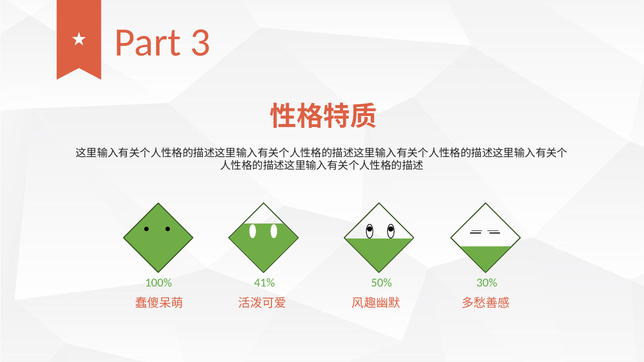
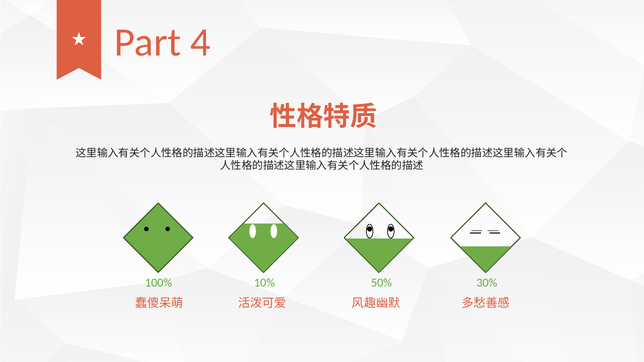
3: 3 -> 4
41%: 41% -> 10%
